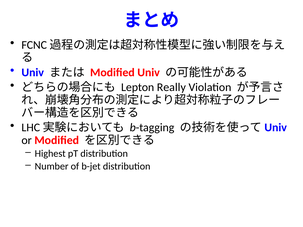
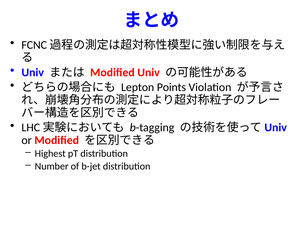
Really: Really -> Points
